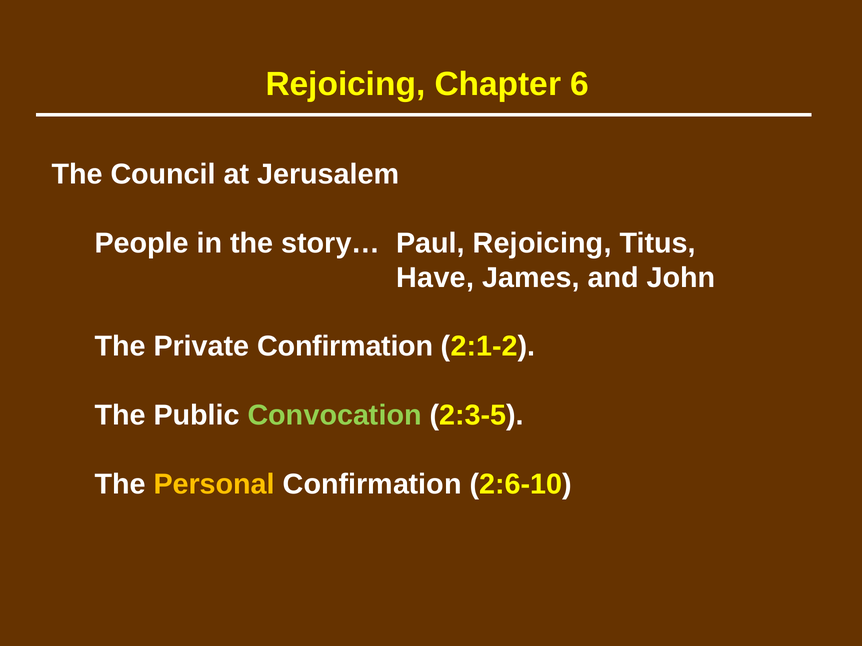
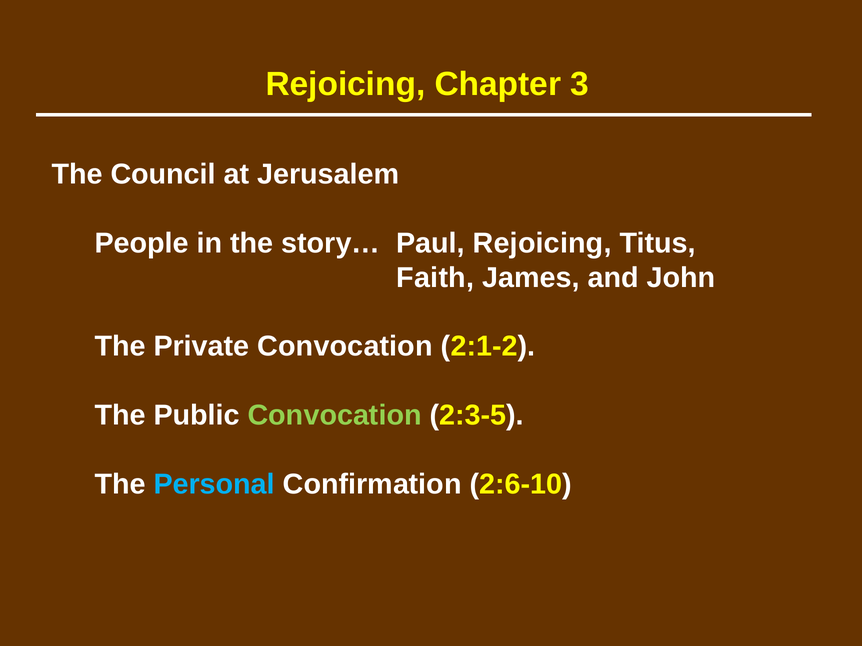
6: 6 -> 3
Have: Have -> Faith
Private Confirmation: Confirmation -> Convocation
Personal colour: yellow -> light blue
